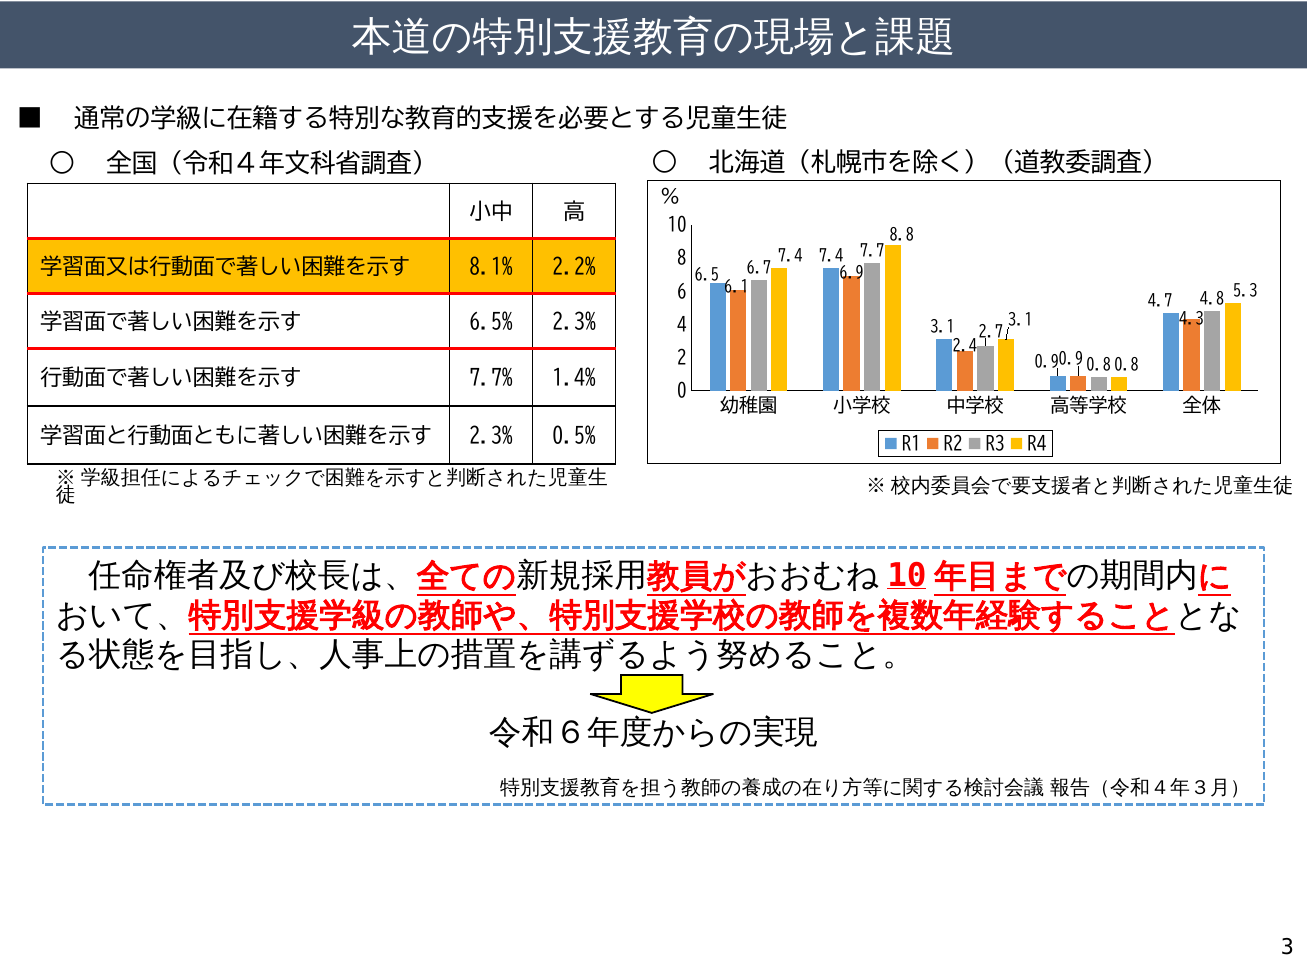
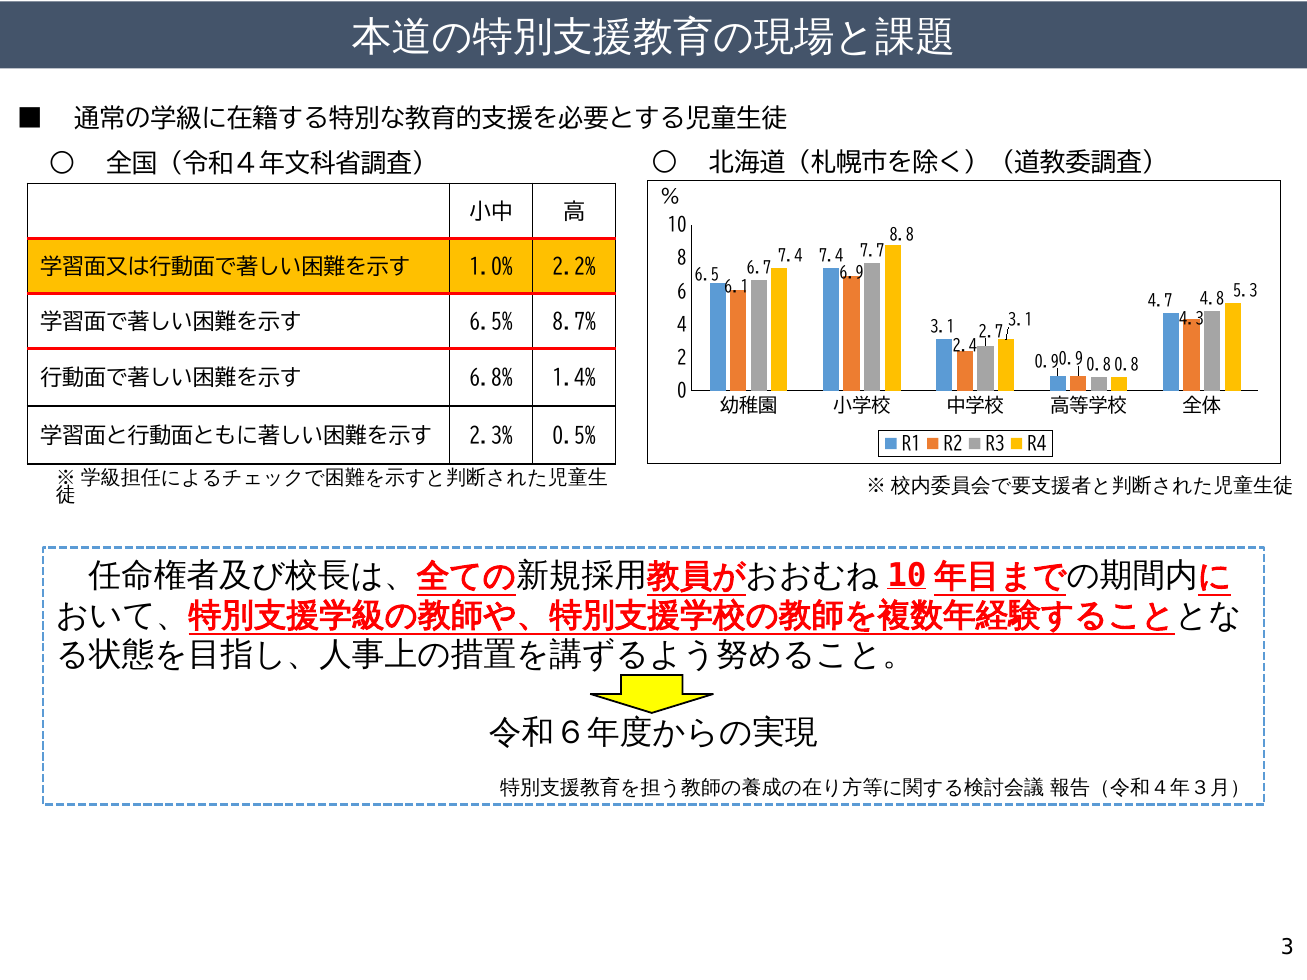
8.1%: 8.1% -> 1.0%
6.5% 2.3%: 2.3% -> 8.7%
7.7%: 7.7% -> 6.8%
